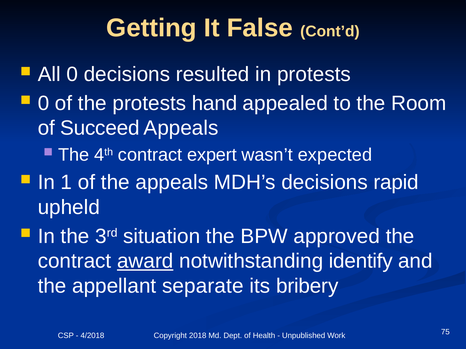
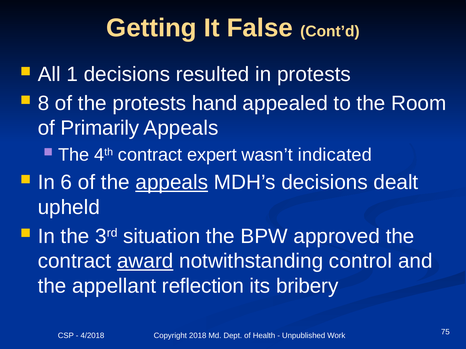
All 0: 0 -> 1
0 at (43, 103): 0 -> 8
Succeed: Succeed -> Primarily
expected: expected -> indicated
1: 1 -> 6
appeals at (172, 183) underline: none -> present
rapid: rapid -> dealt
identify: identify -> control
separate: separate -> reflection
